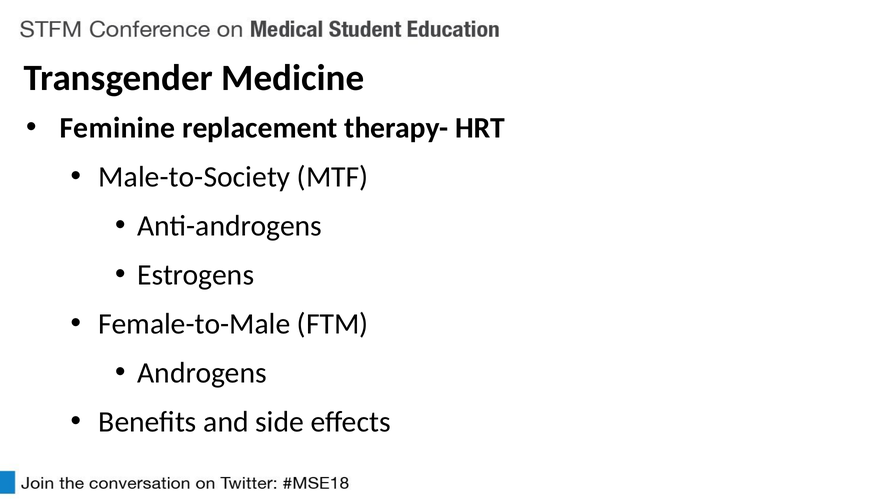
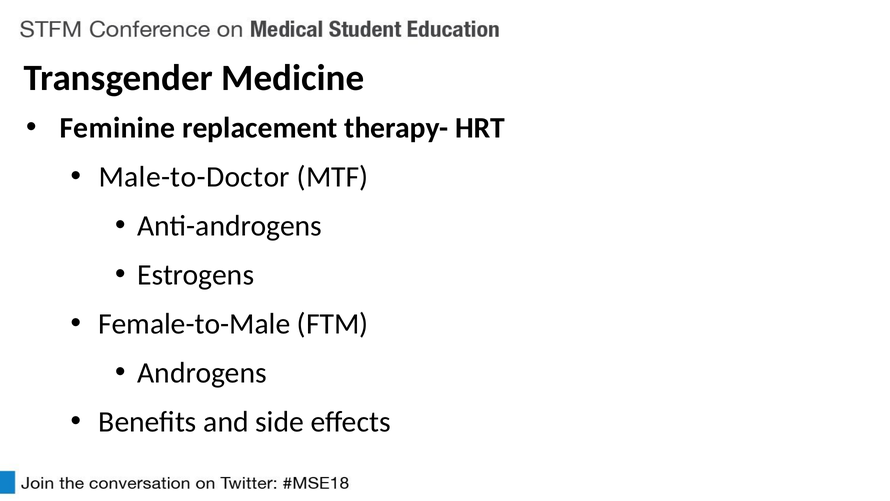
Male-to-Society: Male-to-Society -> Male-to-Doctor
